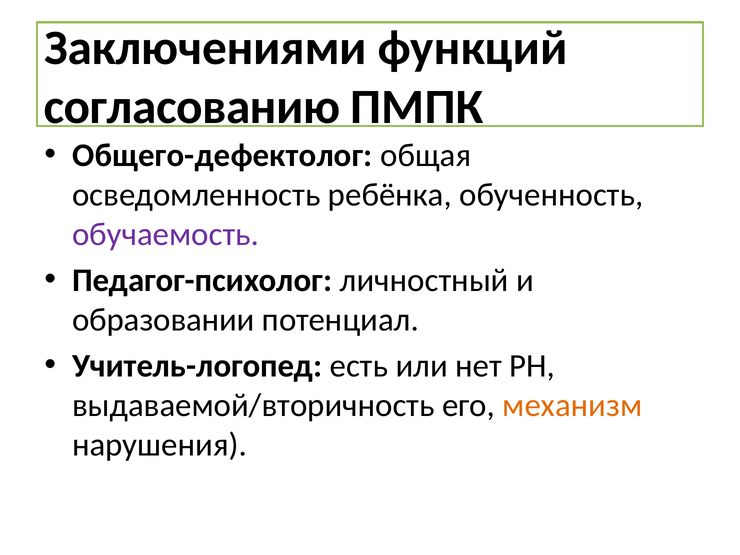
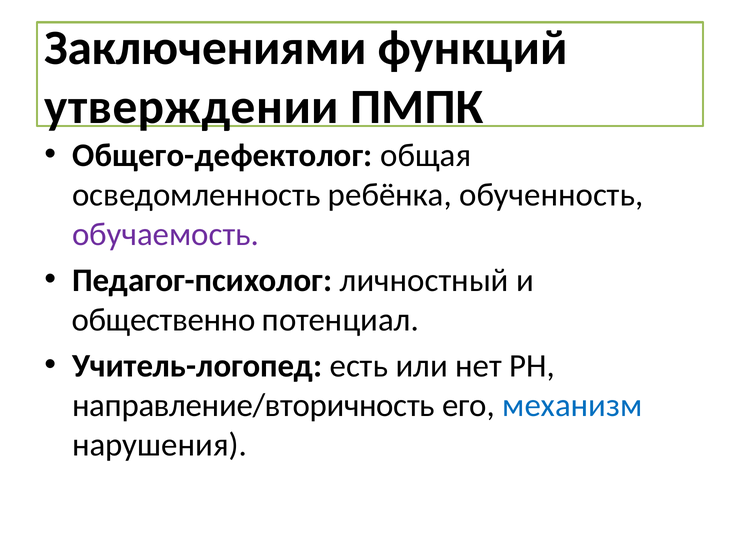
согласованию: согласованию -> утверждении
образовании: образовании -> общественно
выдаваемой/вторичность: выдаваемой/вторичность -> направление/вторичность
механизм colour: orange -> blue
